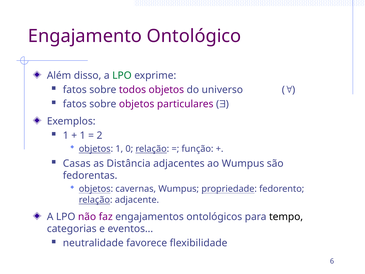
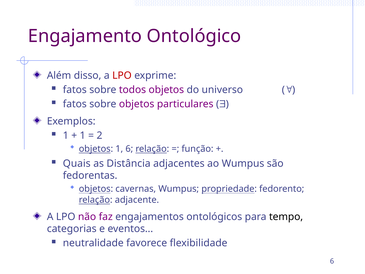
LPO at (122, 75) colour: green -> red
1 0: 0 -> 6
Casas: Casas -> Quais
